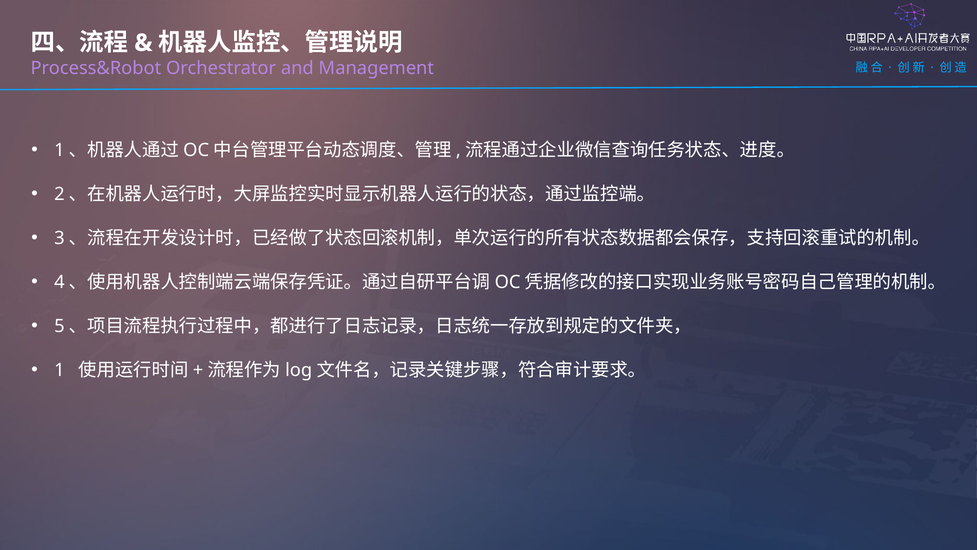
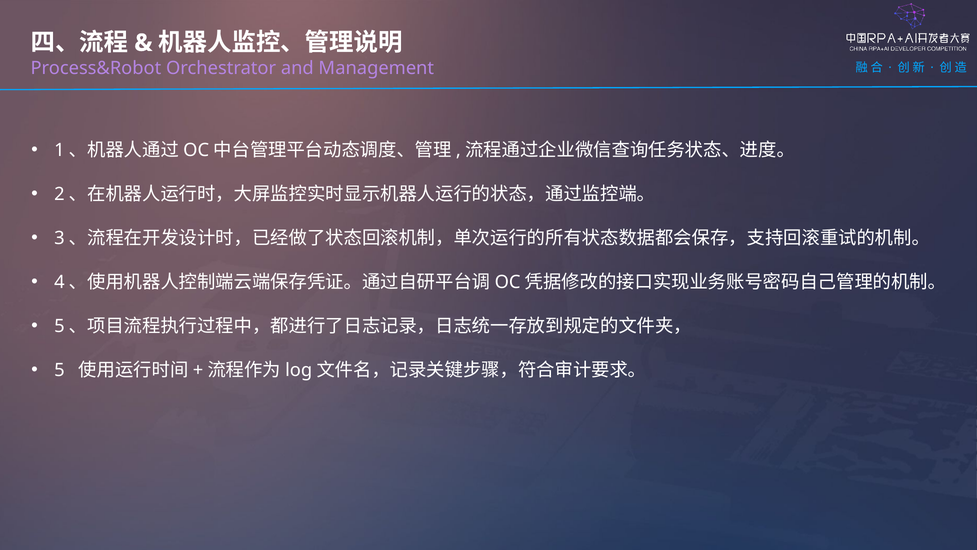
1: 1 -> 5
